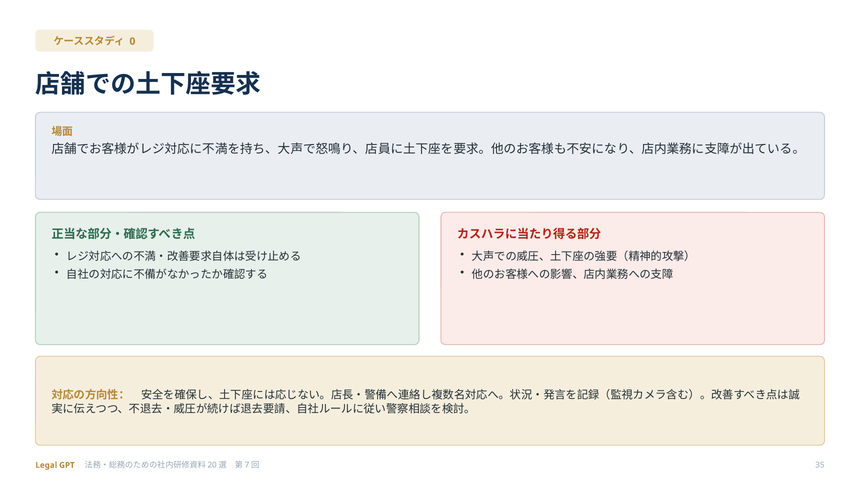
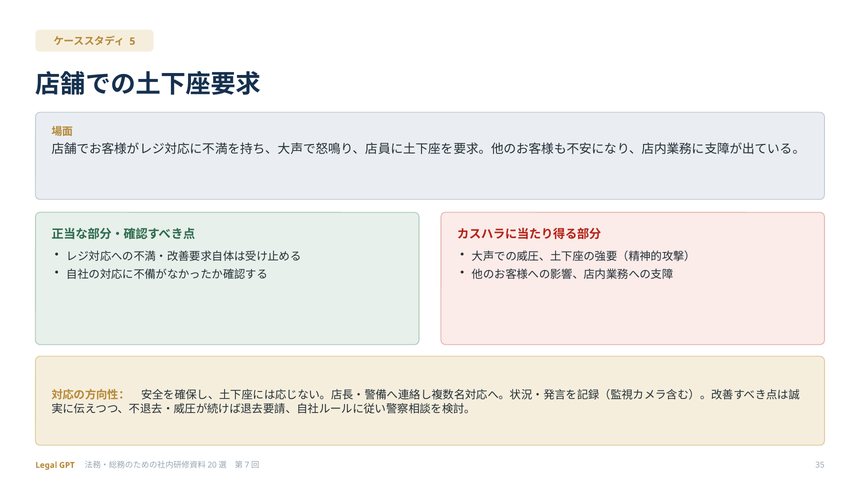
0: 0 -> 5
